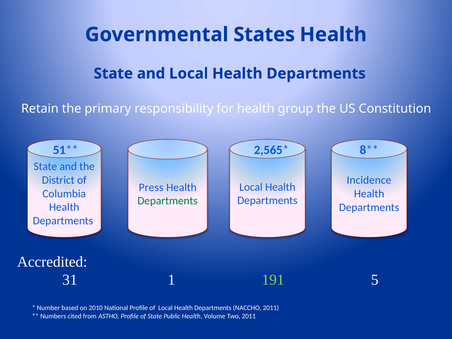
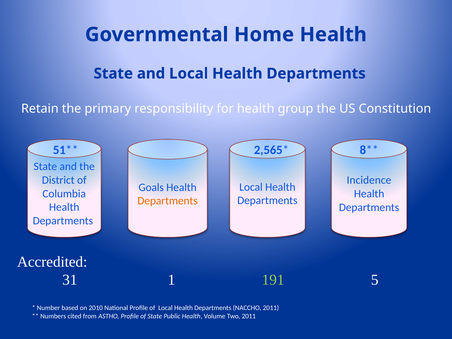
States: States -> Home
Press: Press -> Goals
Departments at (168, 201) colour: green -> orange
